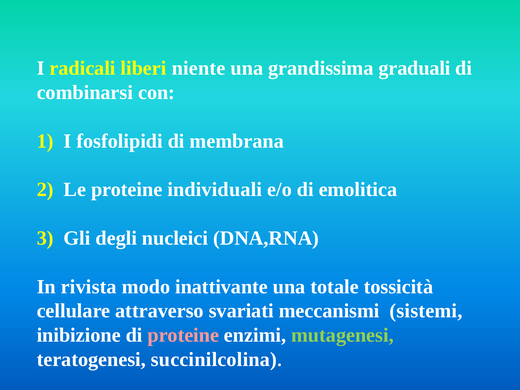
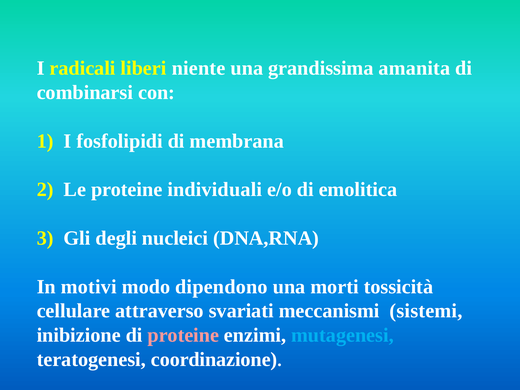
graduali: graduali -> amanita
rivista: rivista -> motivi
inattivante: inattivante -> dipendono
totale: totale -> morti
mutagenesi colour: light green -> light blue
succinilcolina: succinilcolina -> coordinazione
